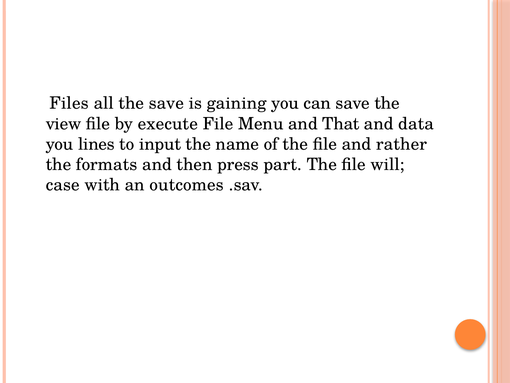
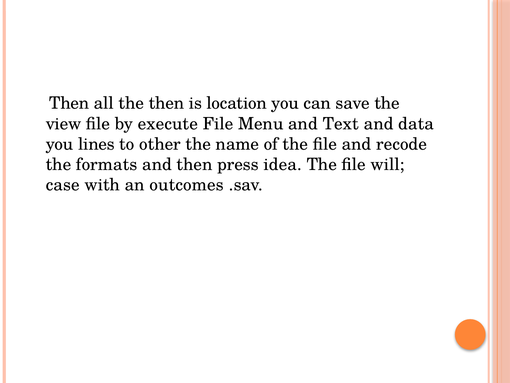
Files at (69, 103): Files -> Then
the save: save -> then
gaining: gaining -> location
That: That -> Text
input: input -> other
rather: rather -> recode
part: part -> idea
